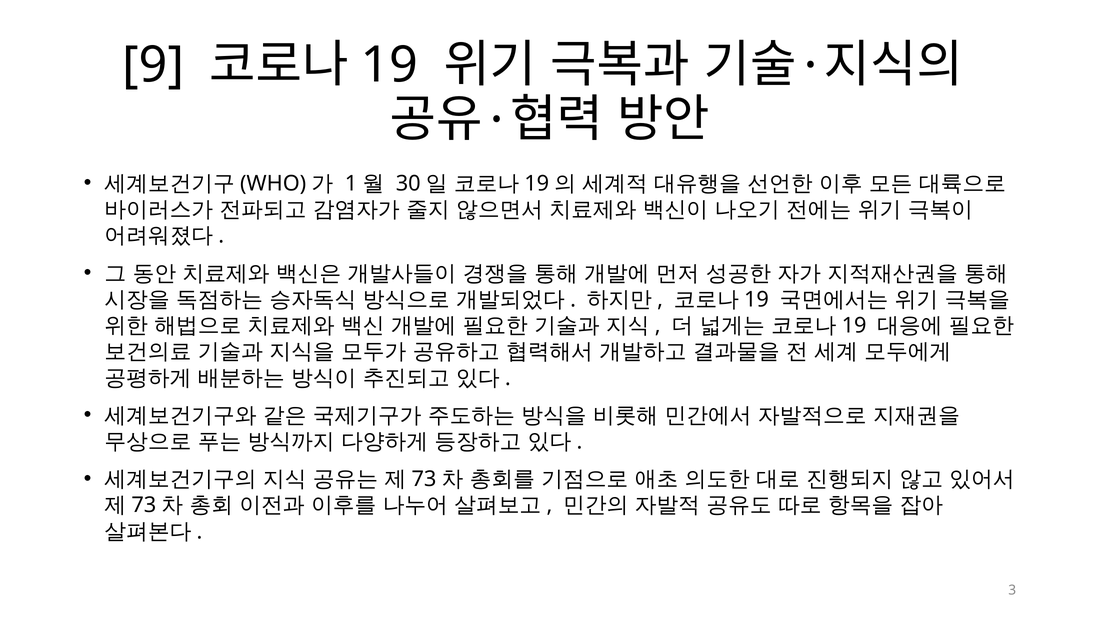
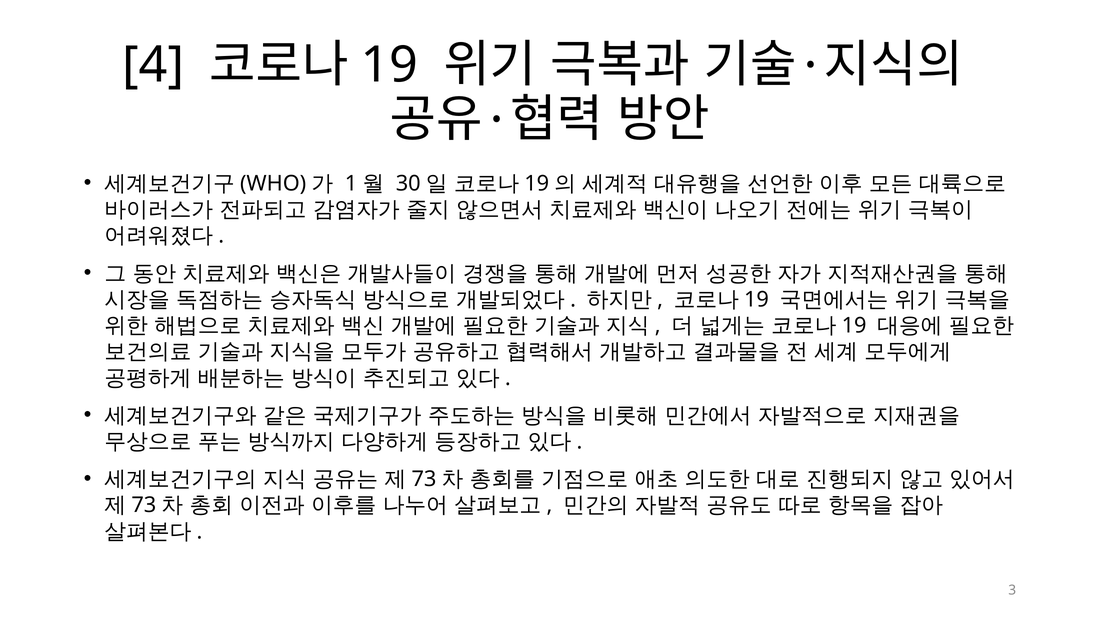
9: 9 -> 4
